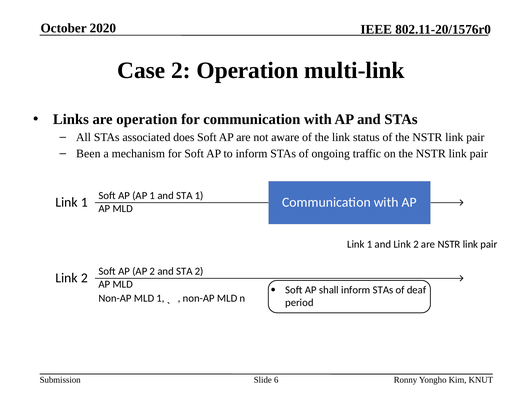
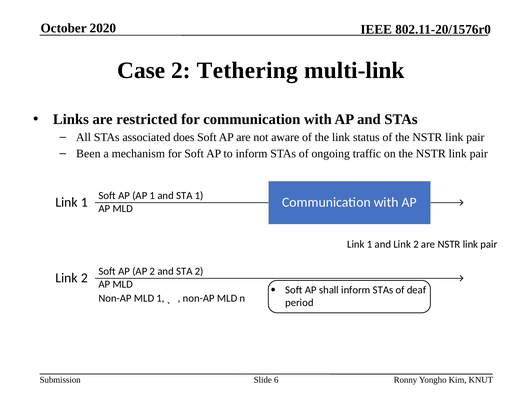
2 Operation: Operation -> Tethering
are operation: operation -> restricted
